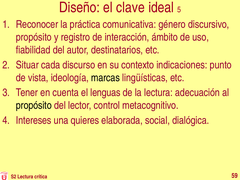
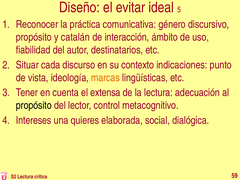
clave: clave -> evitar
registro: registro -> catalán
marcas colour: black -> orange
lenguas: lenguas -> extensa
